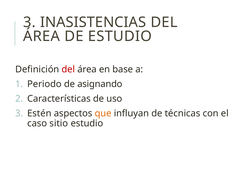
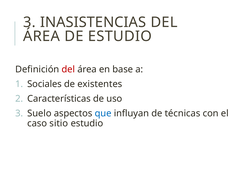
Periodo: Periodo -> Sociales
asignando: asignando -> existentes
Estén: Estén -> Suelo
que colour: orange -> blue
